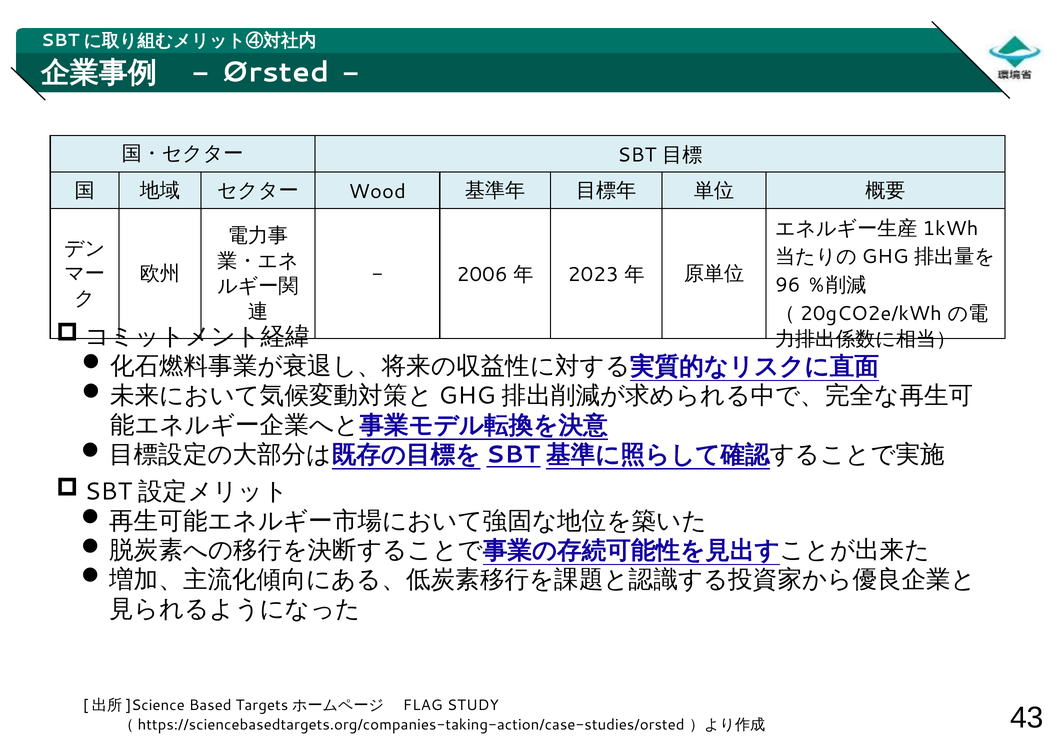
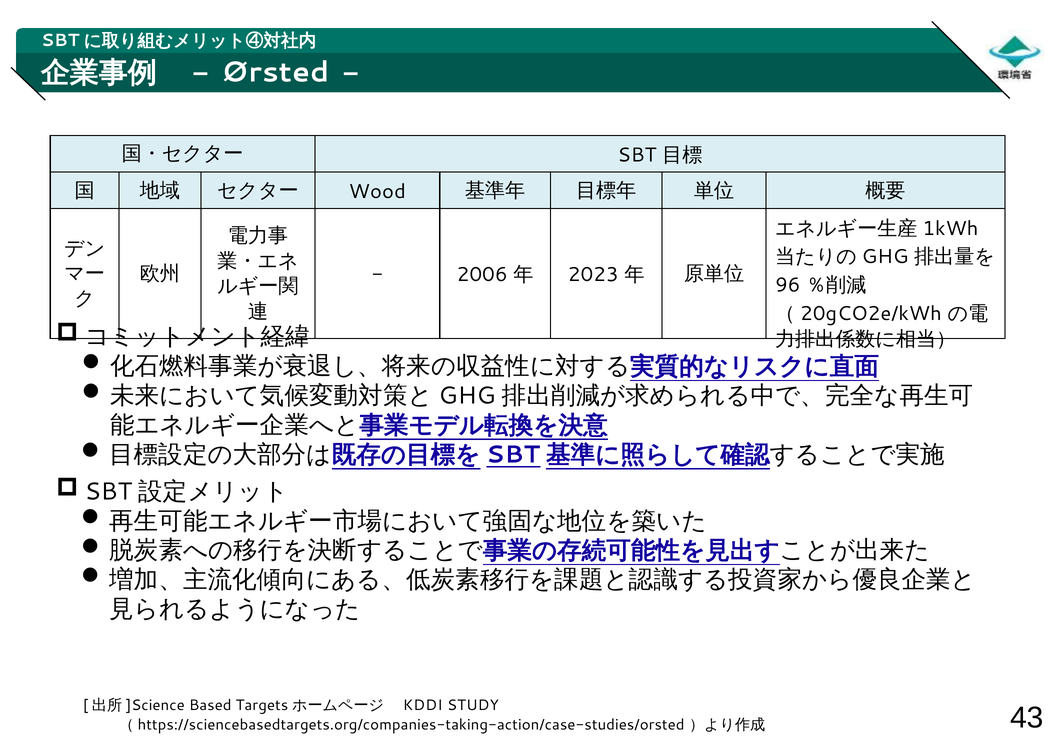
FLAG: FLAG -> KDDI
